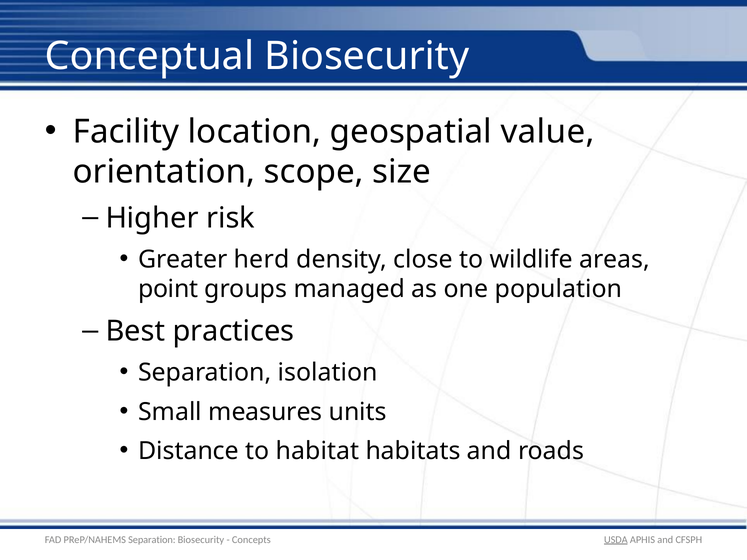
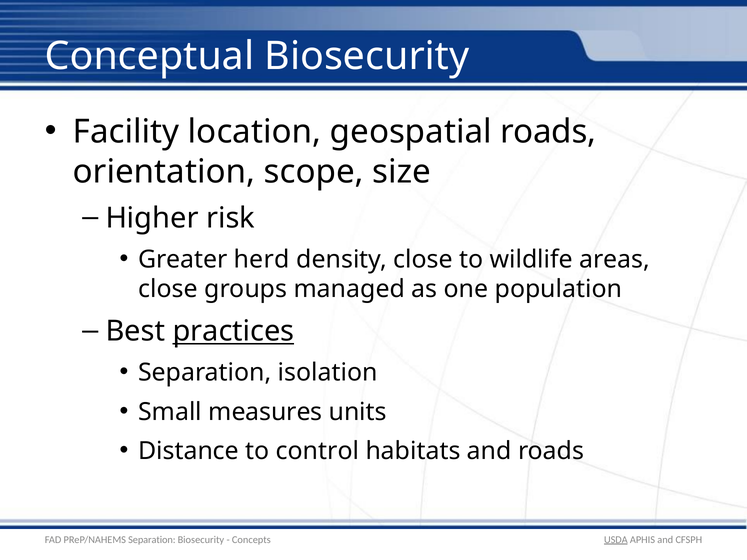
geospatial value: value -> roads
point at (168, 289): point -> close
practices underline: none -> present
habitat: habitat -> control
